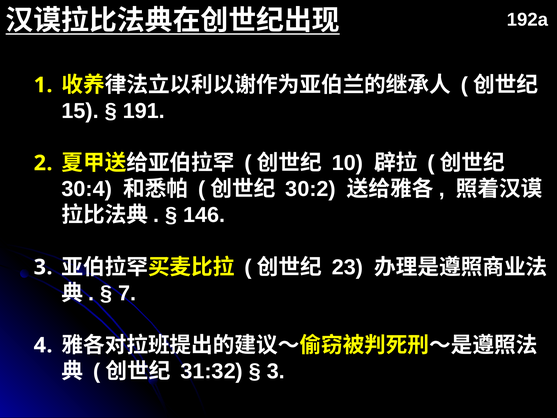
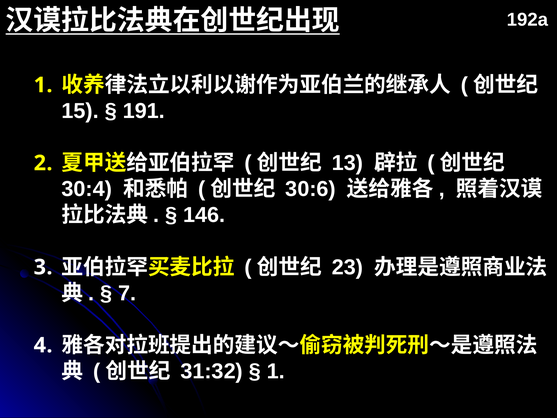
10: 10 -> 13
30:2: 30:2 -> 30:6
3 at (276, 371): 3 -> 1
